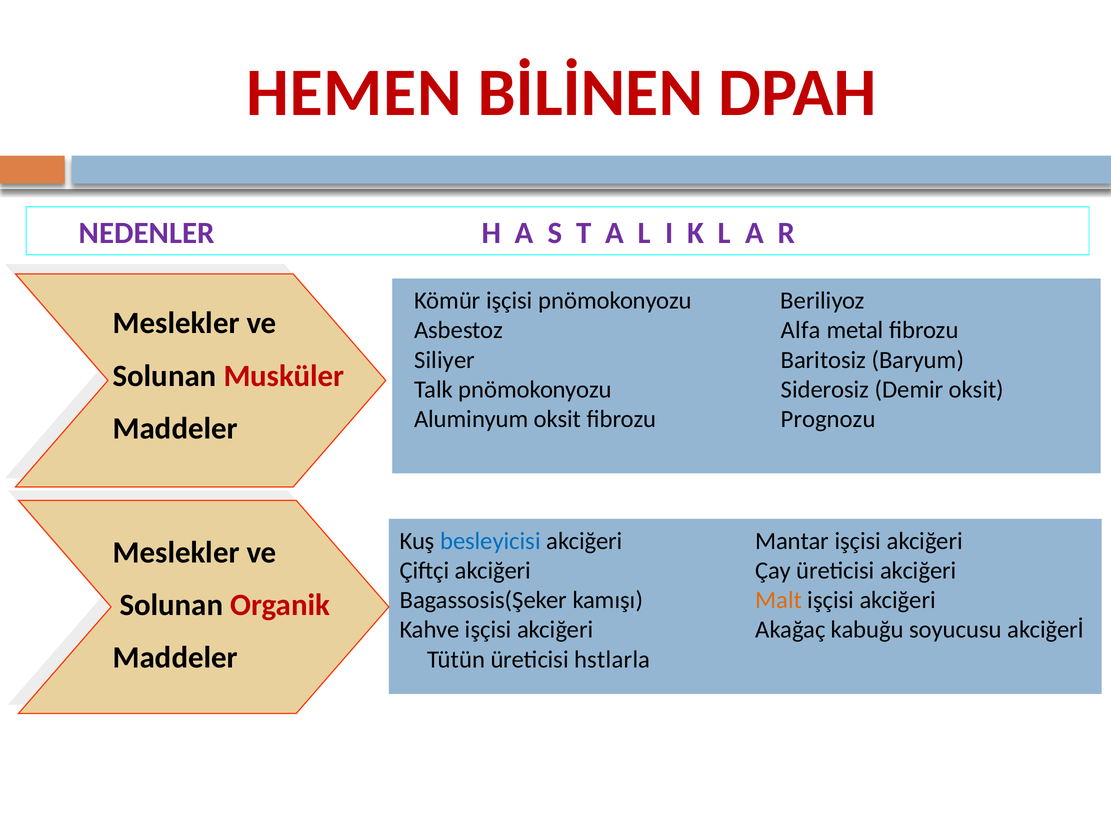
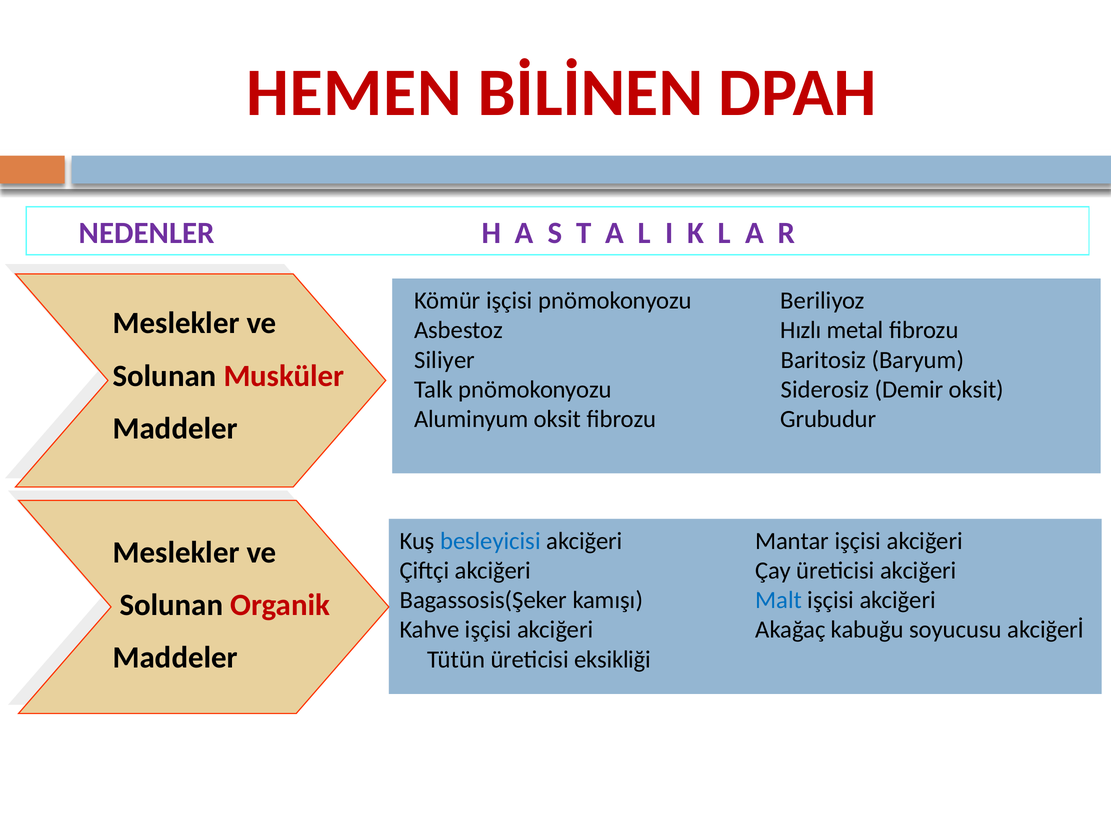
Alfa: Alfa -> Hızlı
Prognozu: Prognozu -> Grubudur
Malt colour: orange -> blue
hstlarla: hstlarla -> eksikliği
